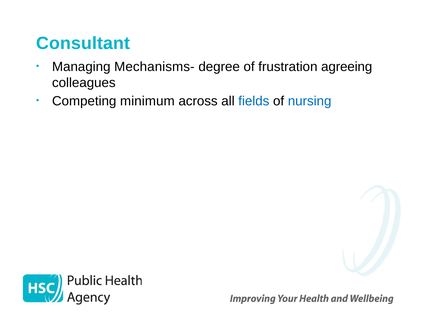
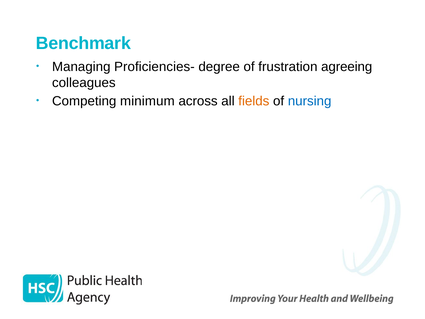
Consultant: Consultant -> Benchmark
Mechanisms-: Mechanisms- -> Proficiencies-
fields colour: blue -> orange
